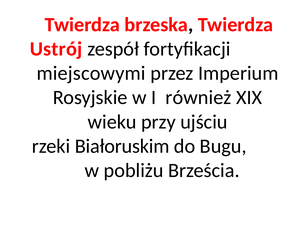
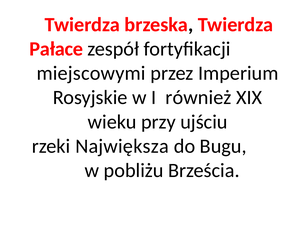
Ustrój: Ustrój -> Pałace
Białoruskim: Białoruskim -> Największa
